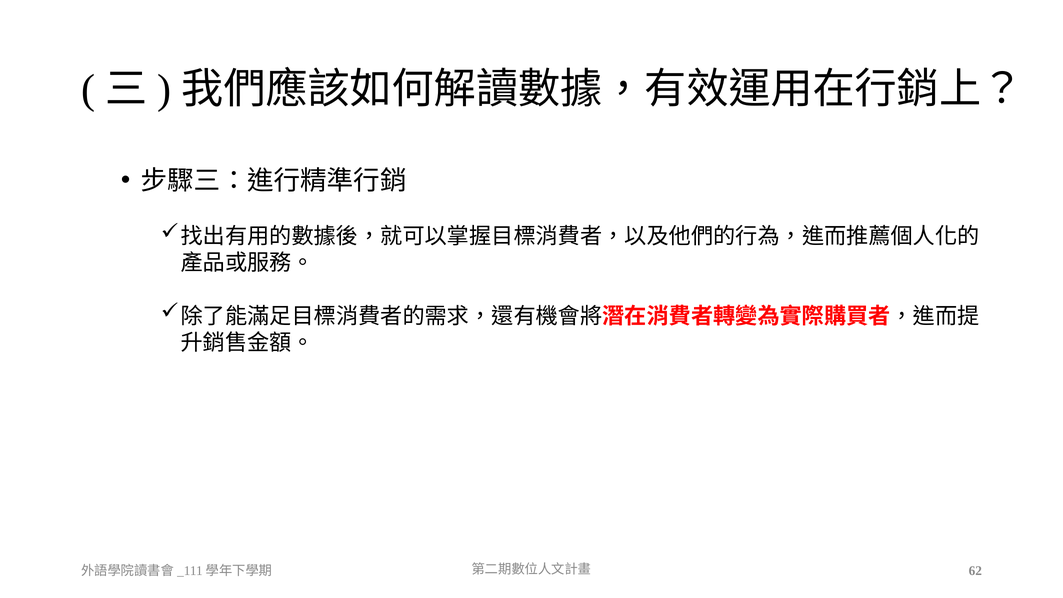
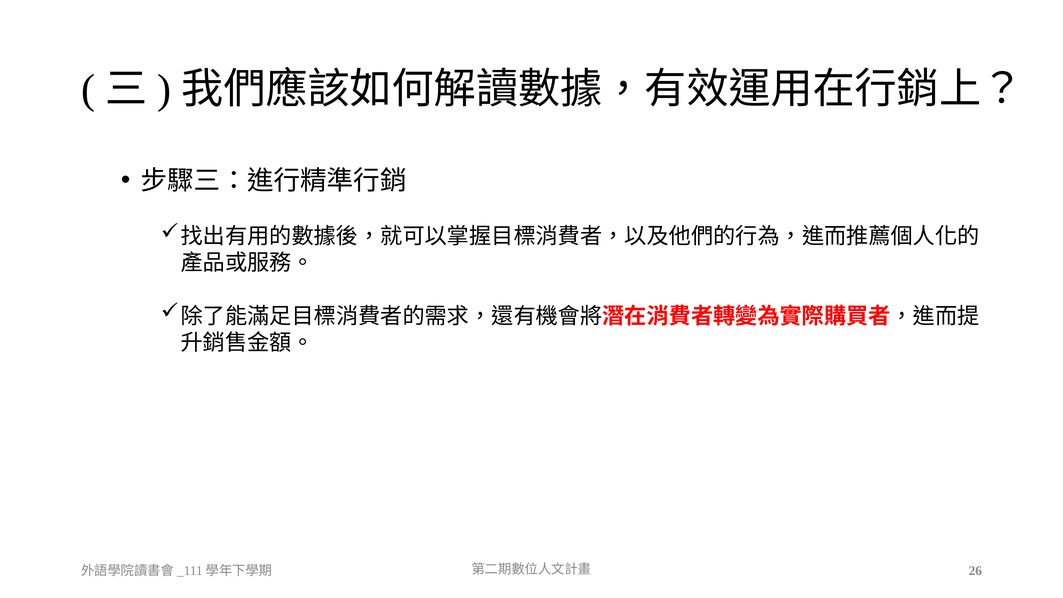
62: 62 -> 26
